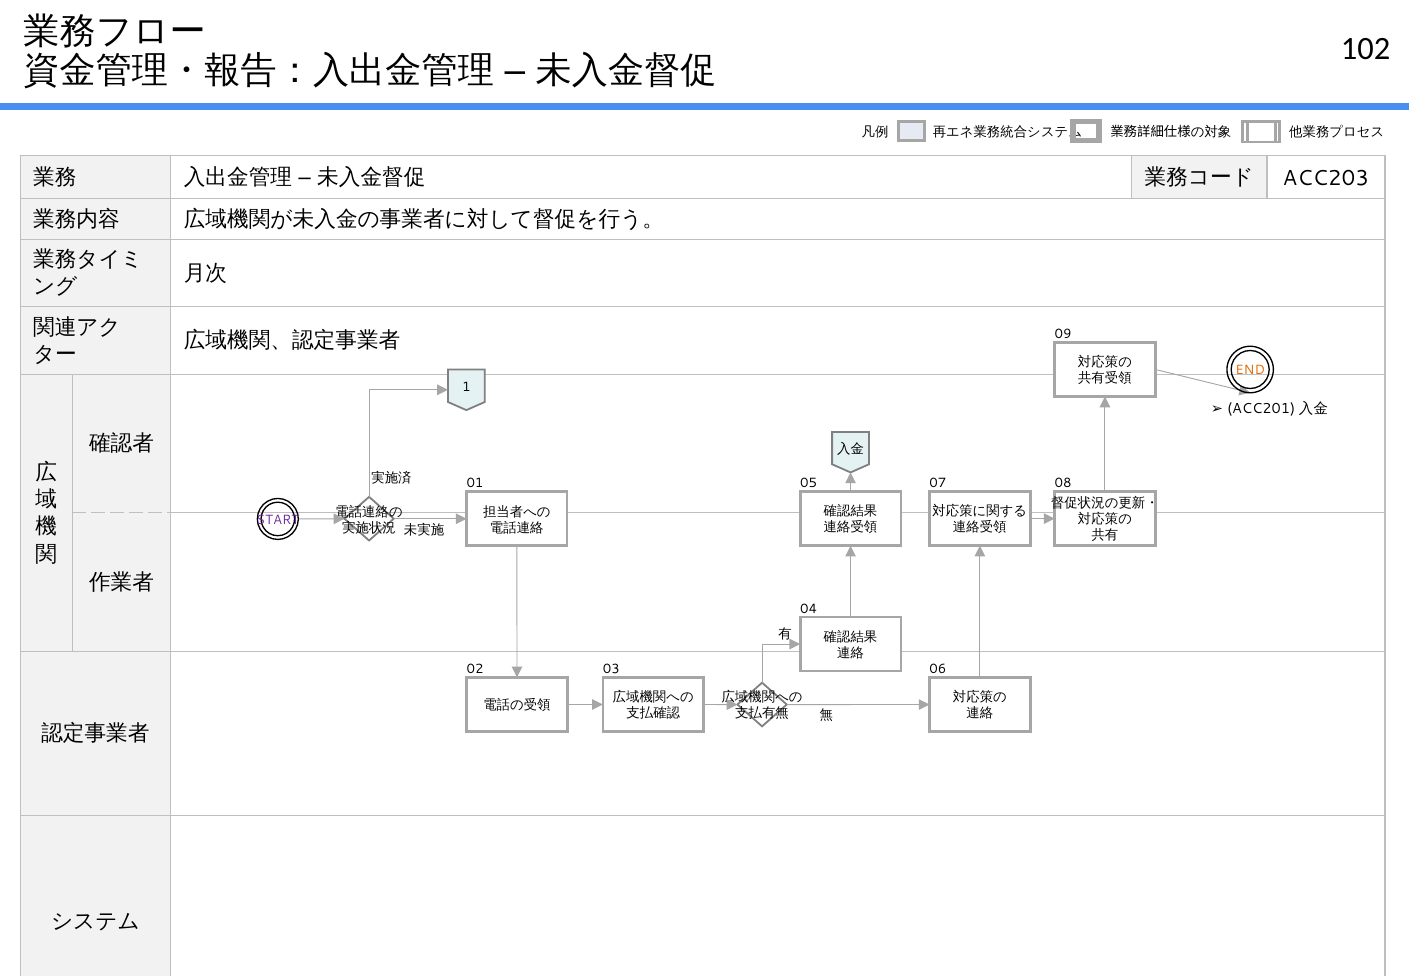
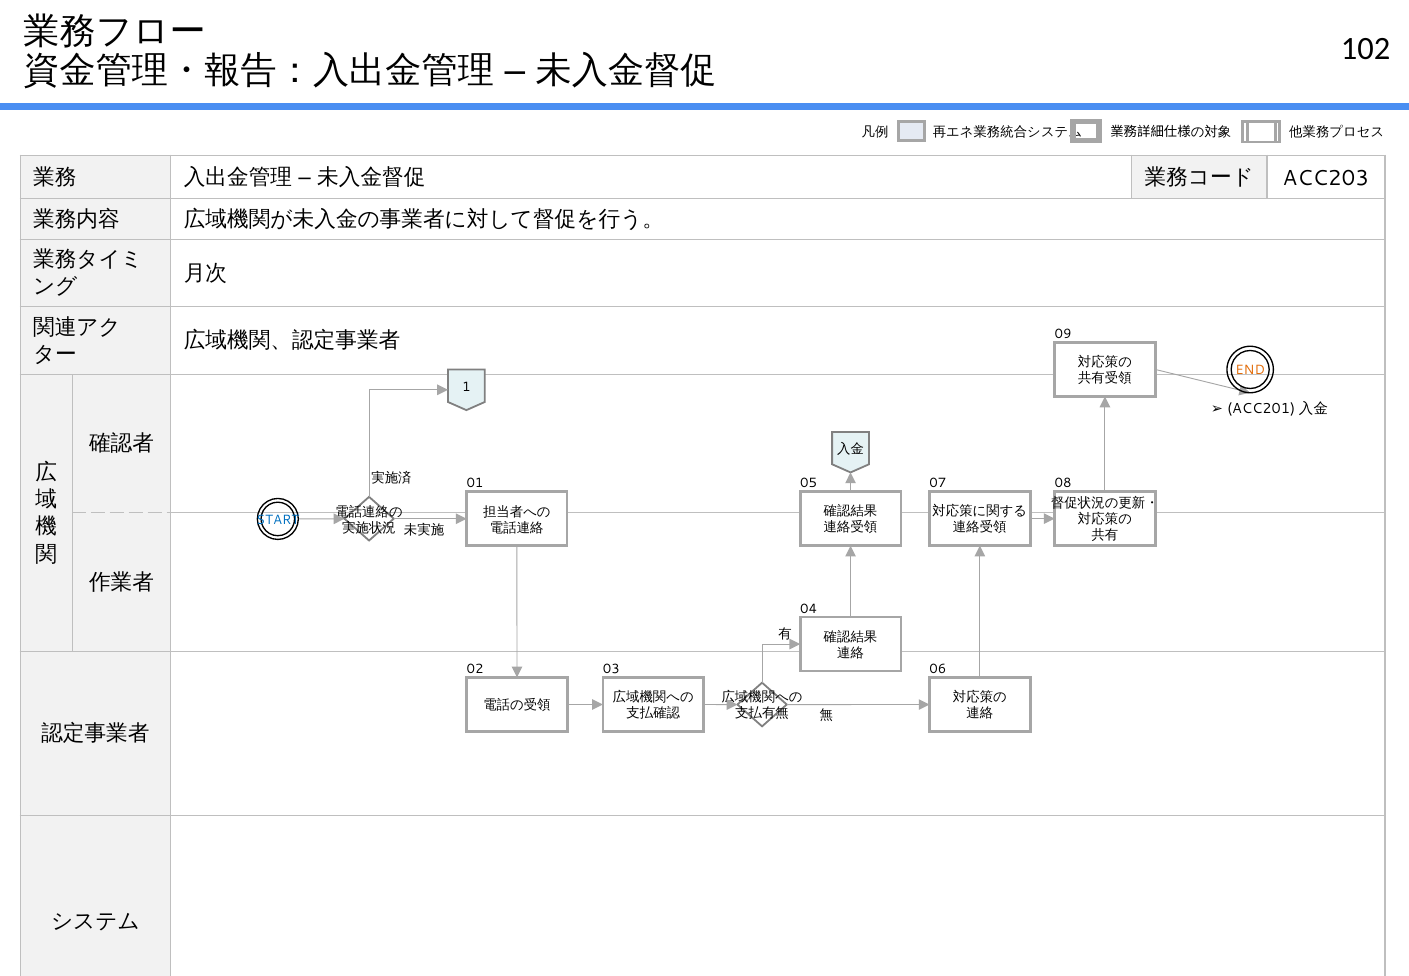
START colour: purple -> blue
